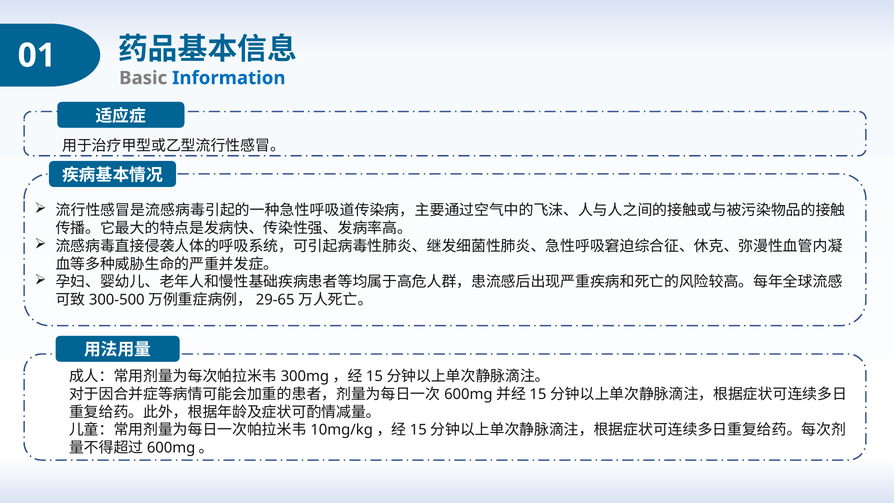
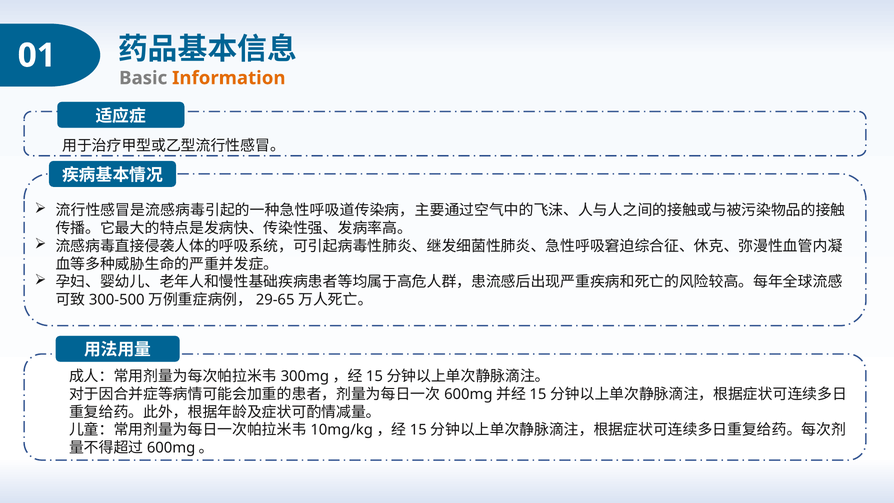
Information colour: blue -> orange
